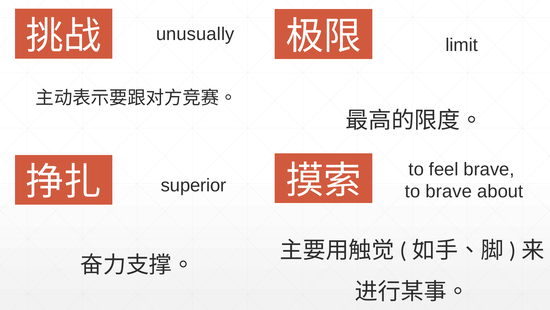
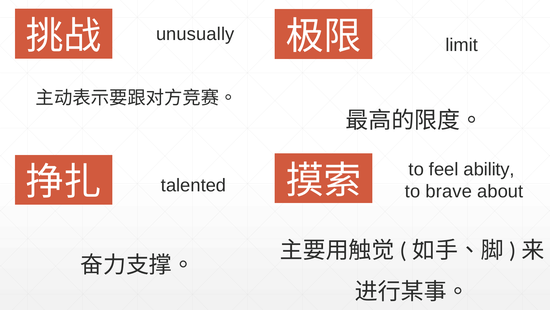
feel brave: brave -> ability
superior: superior -> talented
